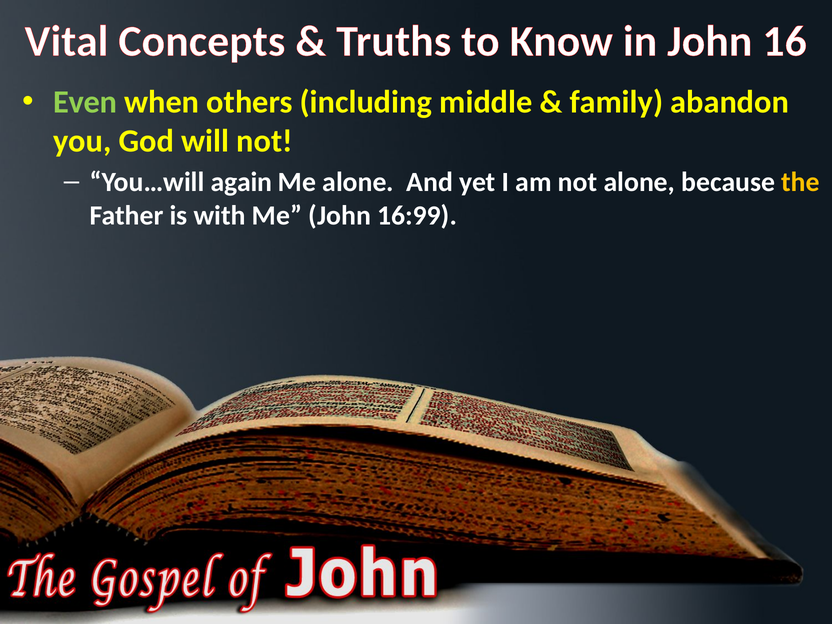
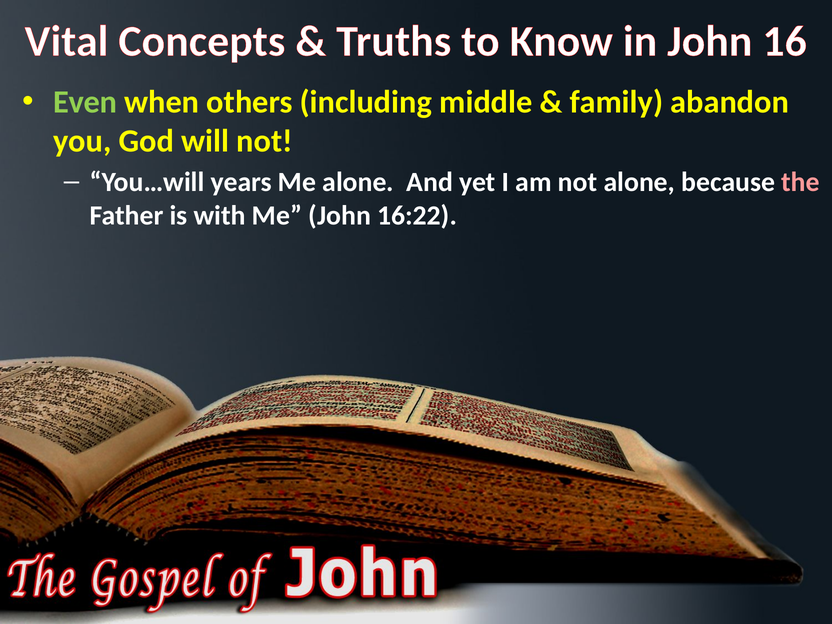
again: again -> years
the colour: yellow -> pink
16:99: 16:99 -> 16:22
